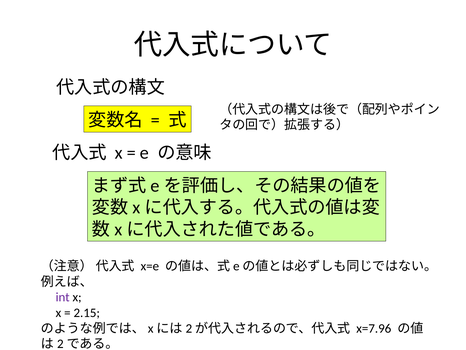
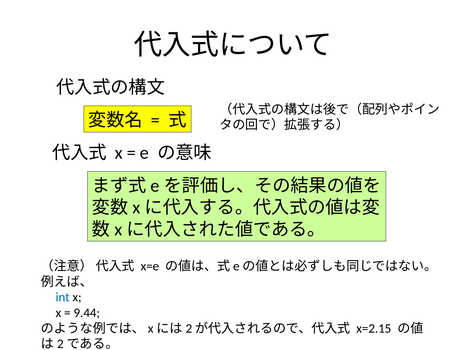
int colour: purple -> blue
2.15: 2.15 -> 9.44
x=7.96: x=7.96 -> x=2.15
